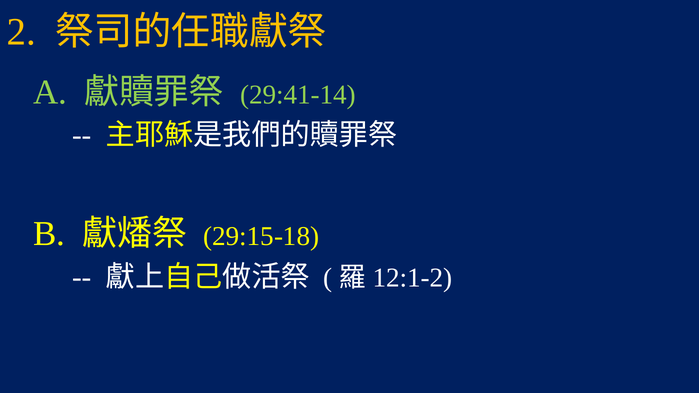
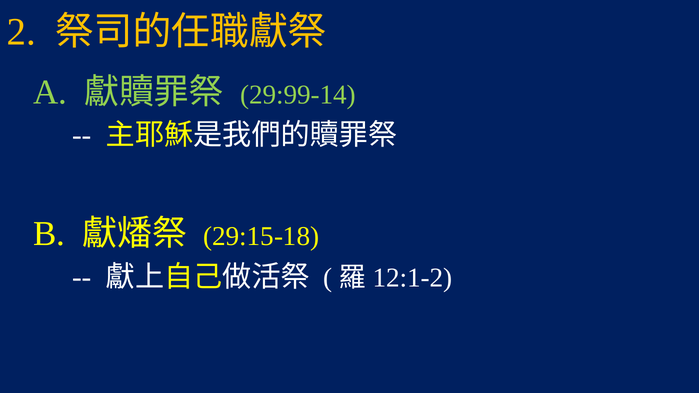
29:41-14: 29:41-14 -> 29:99-14
